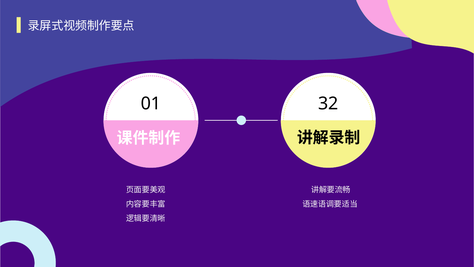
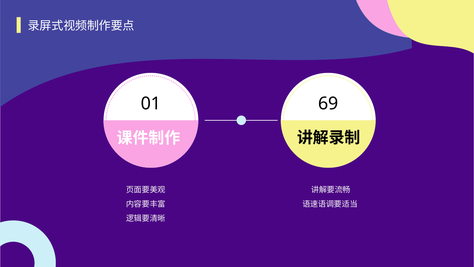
32: 32 -> 69
